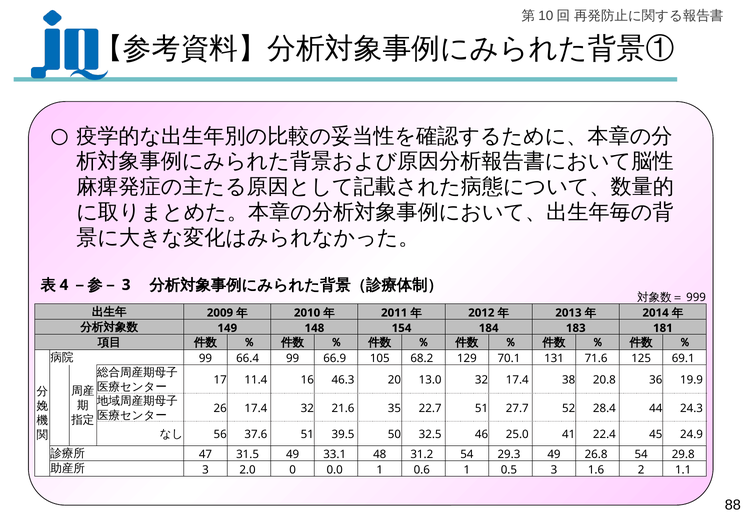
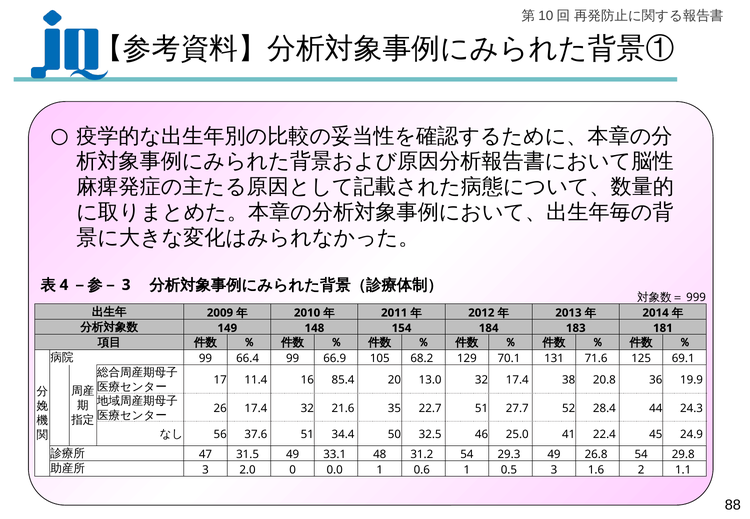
46.3: 46.3 -> 85.4
39.5: 39.5 -> 34.4
